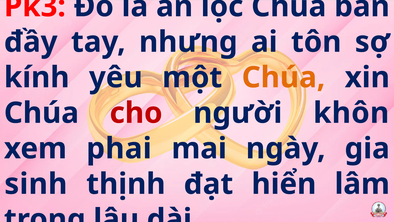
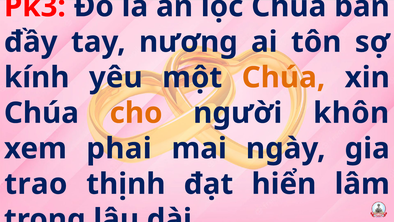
nhưng: nhưng -> nương
cho colour: red -> orange
sinh: sinh -> trao
